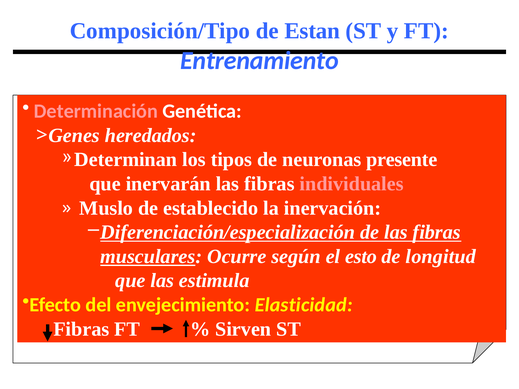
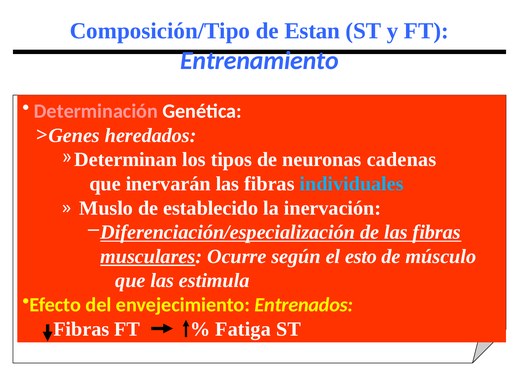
presente: presente -> cadenas
individuales colour: pink -> light blue
longitud: longitud -> músculo
Elasticidad: Elasticidad -> Entrenados
Sirven: Sirven -> Fatiga
